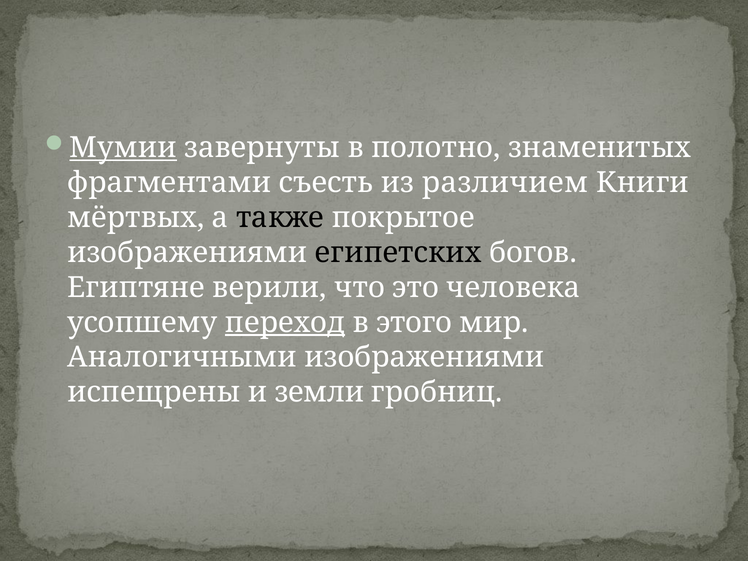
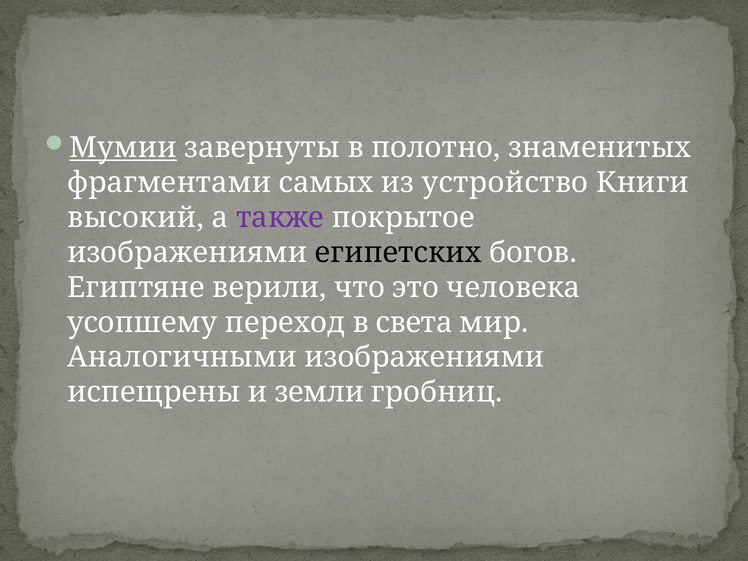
съесть: съесть -> самых
различием: различием -> устройство
мёртвых: мёртвых -> высокий
также colour: black -> purple
переход underline: present -> none
этого: этого -> света
